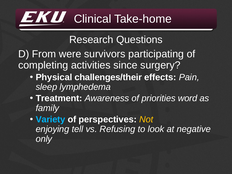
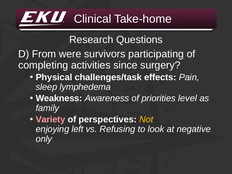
challenges/their: challenges/their -> challenges/task
Treatment: Treatment -> Weakness
word: word -> level
Variety colour: light blue -> pink
tell: tell -> left
